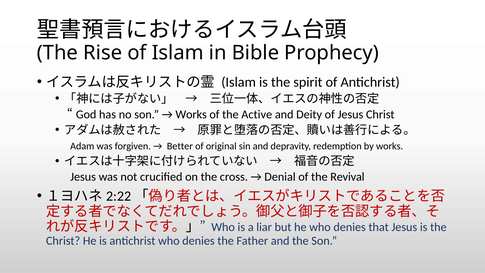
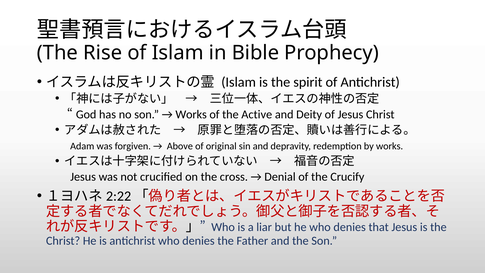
Better: Better -> Above
Revival: Revival -> Crucify
